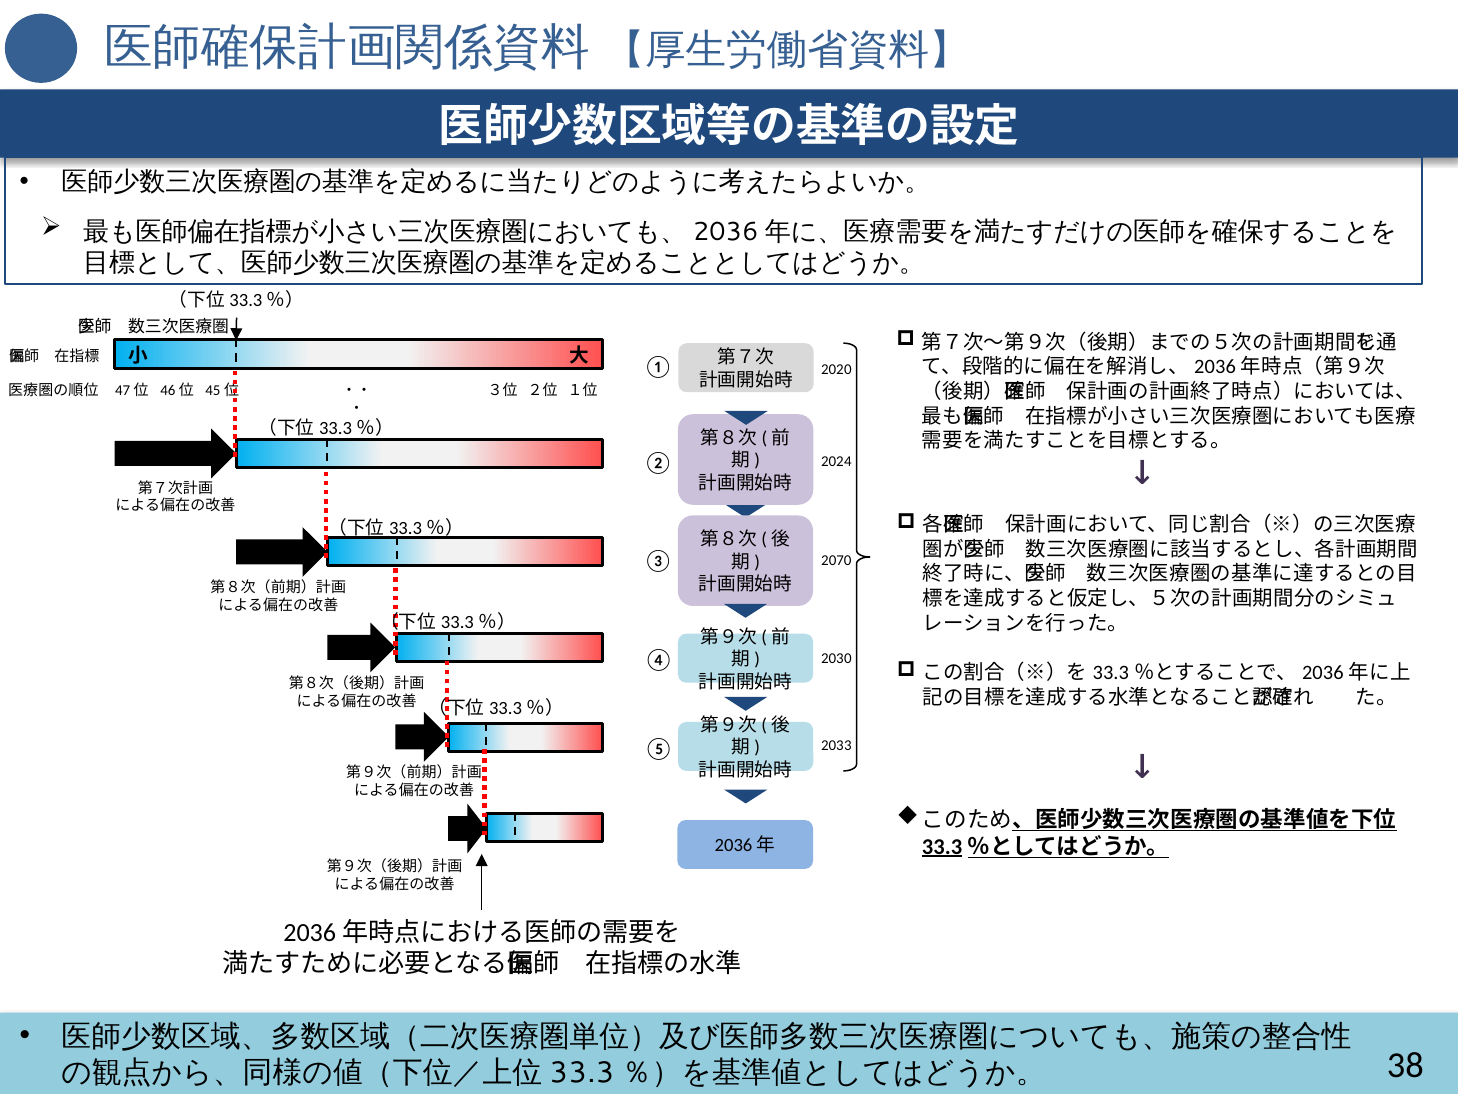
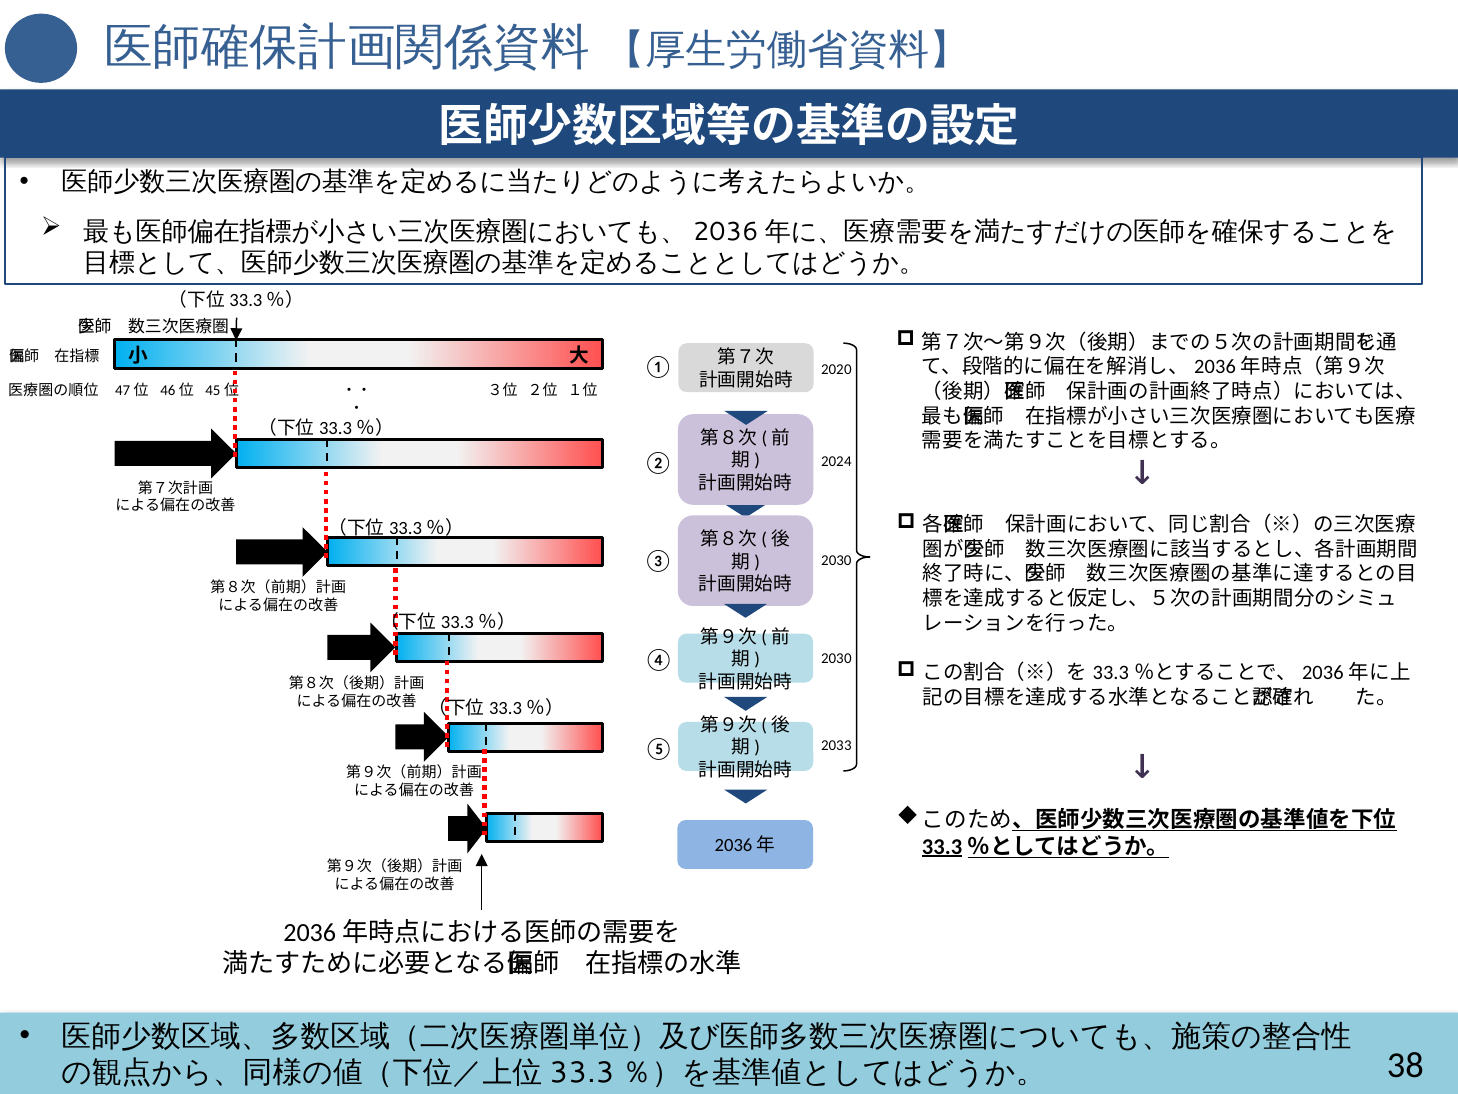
2070 at (836, 561): 2070 -> 2030
